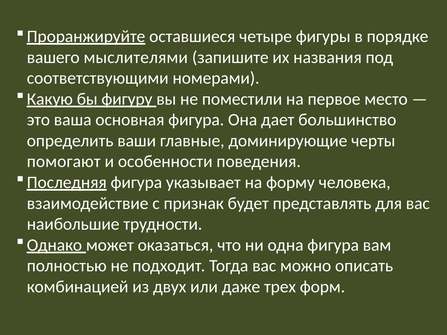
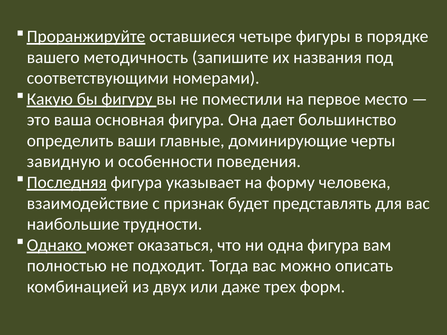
мыслителями: мыслителями -> методичность
помогают: помогают -> завидную
